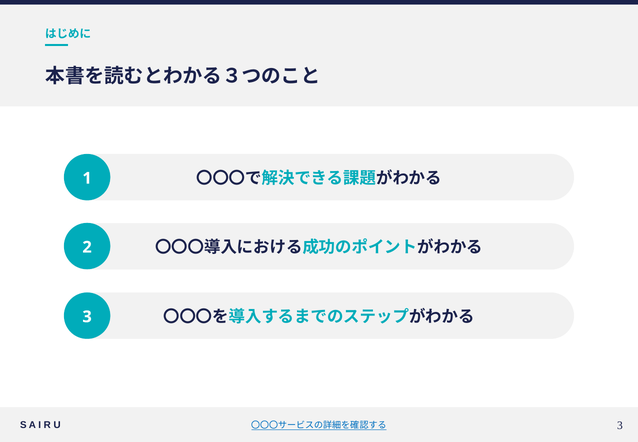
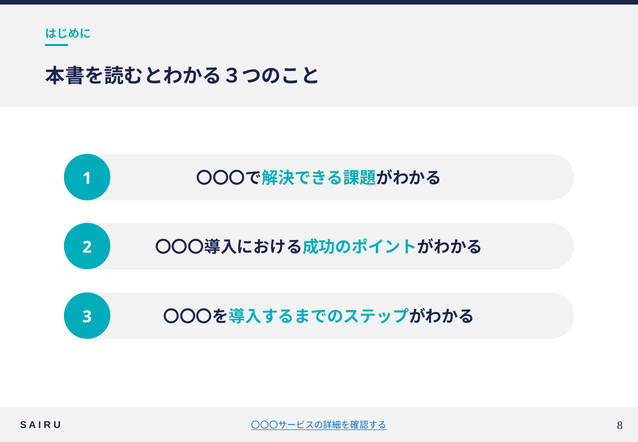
3 at (620, 425): 3 -> 8
